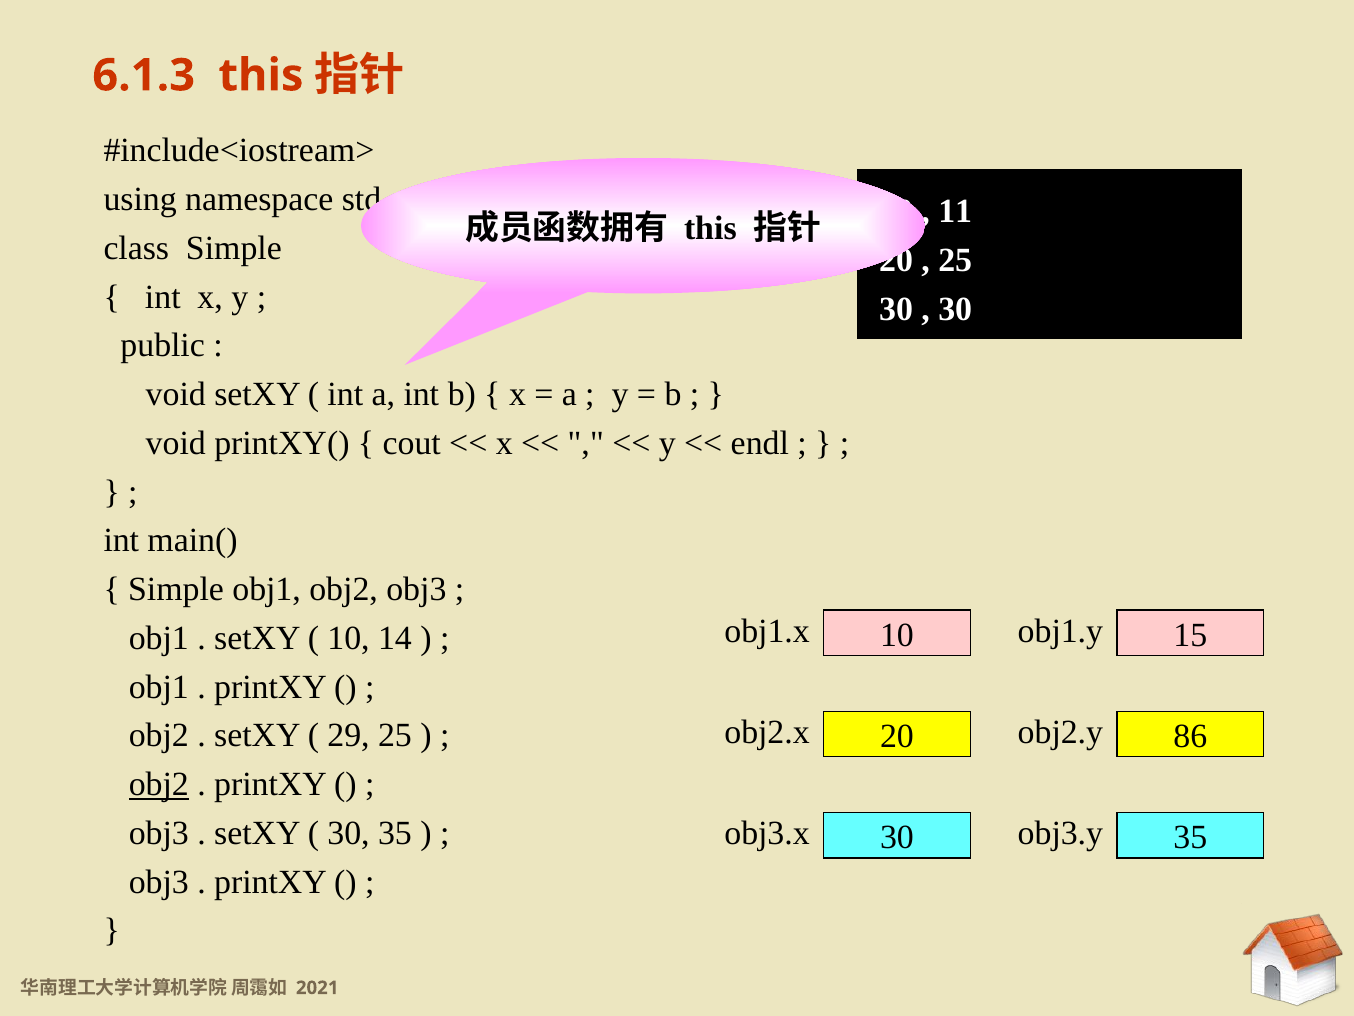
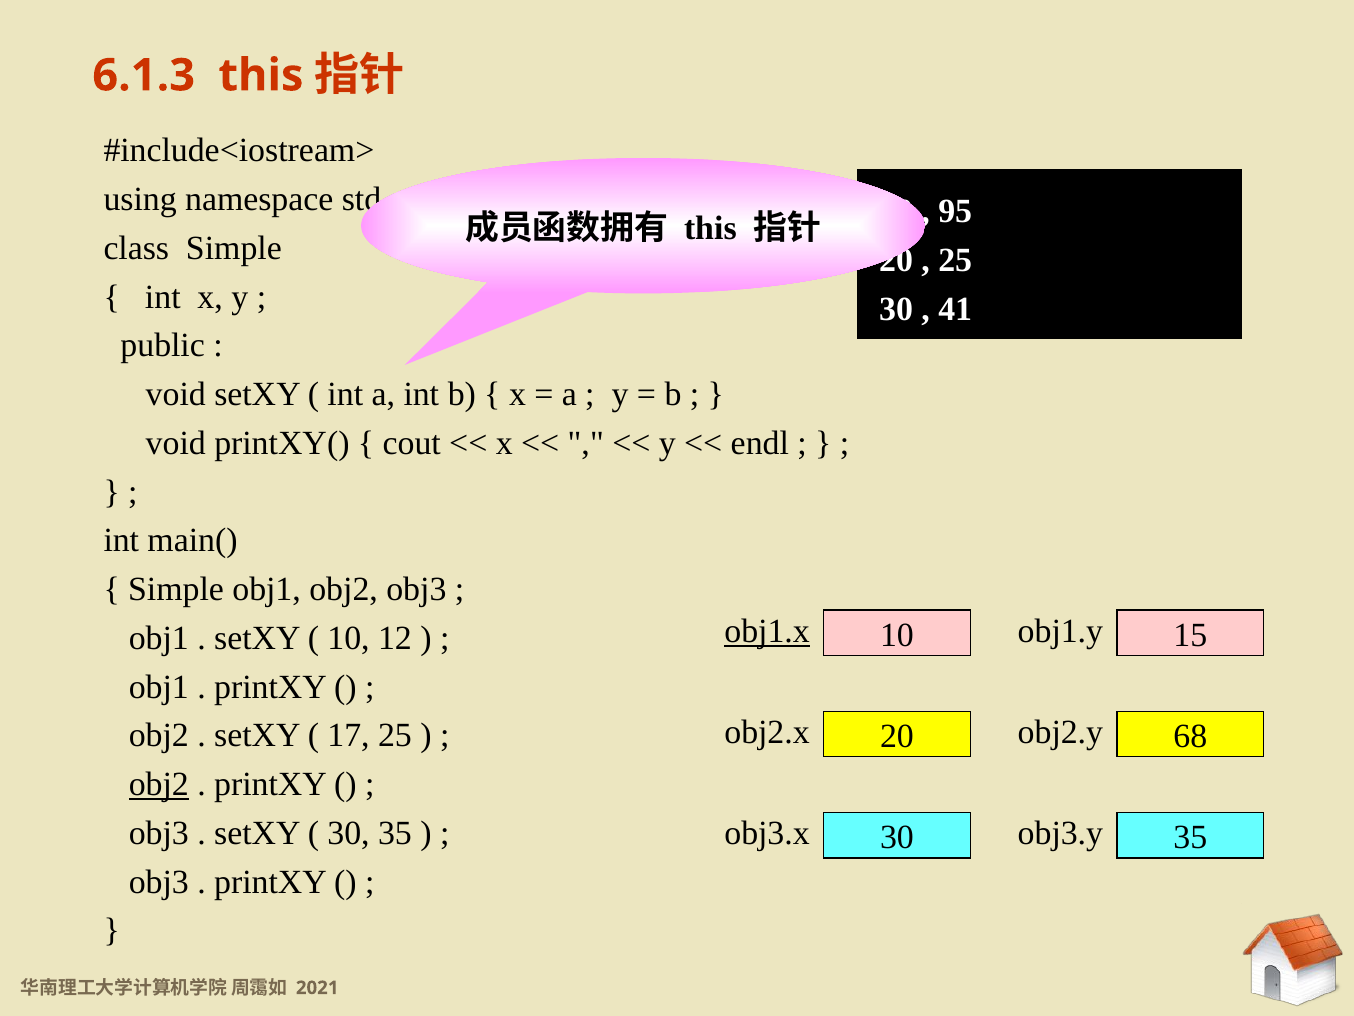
11: 11 -> 95
30 at (955, 309): 30 -> 41
obj1.x underline: none -> present
14: 14 -> 12
29: 29 -> 17
86: 86 -> 68
